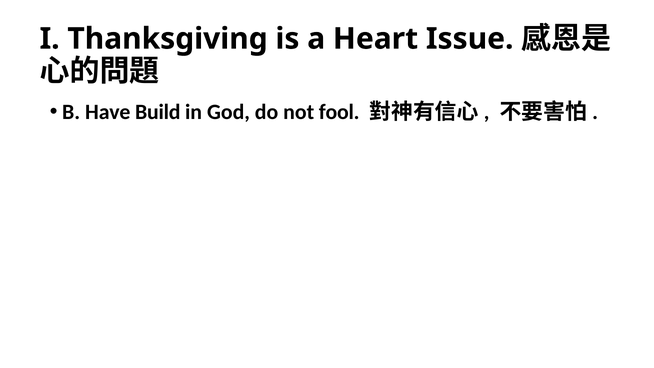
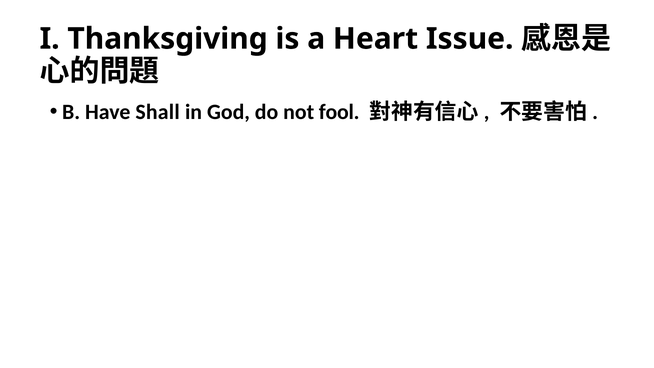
Build: Build -> Shall
